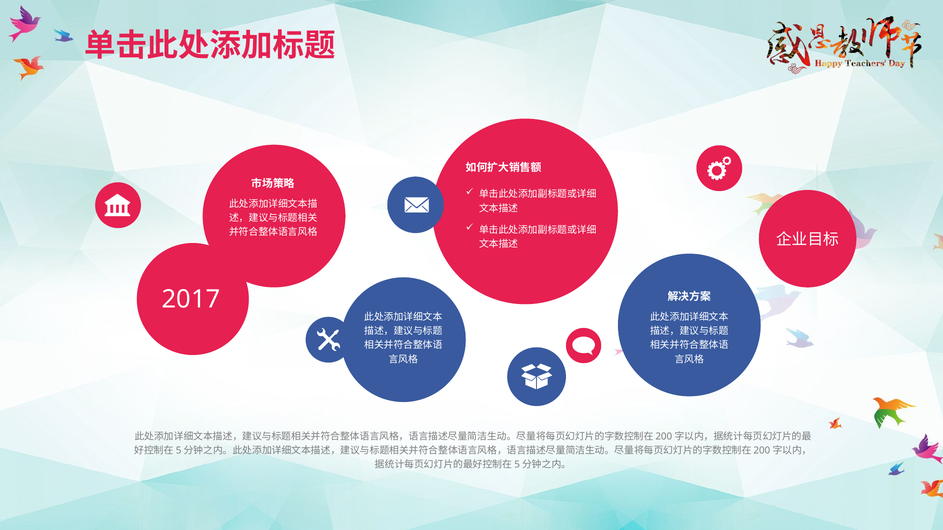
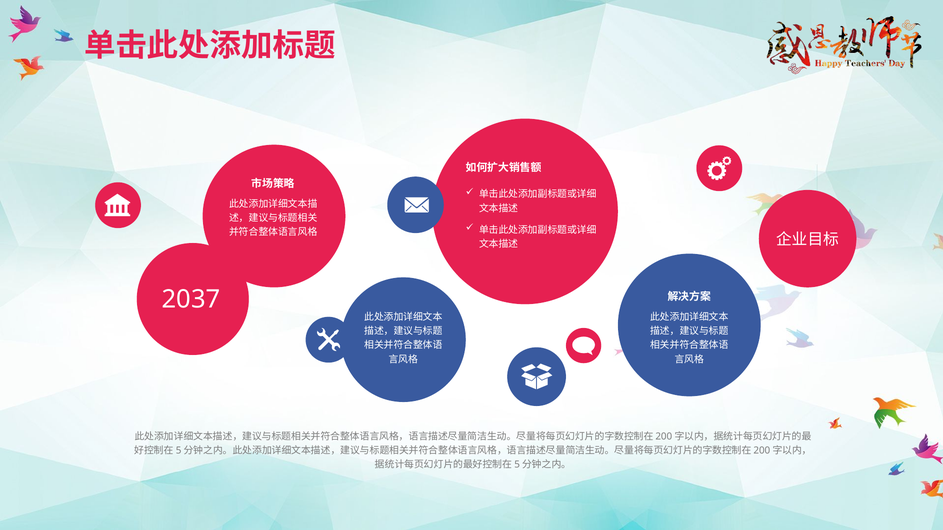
2017: 2017 -> 2037
